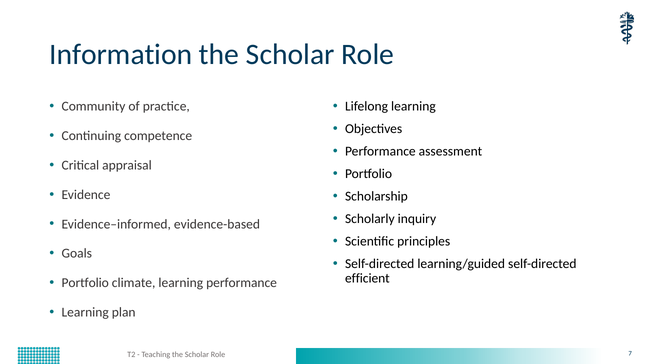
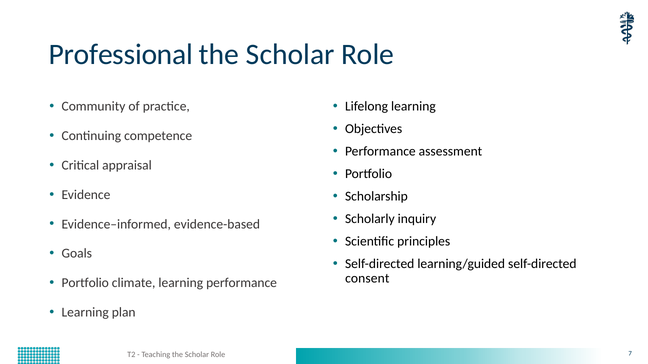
Information: Information -> Professional
efficient: efficient -> consent
